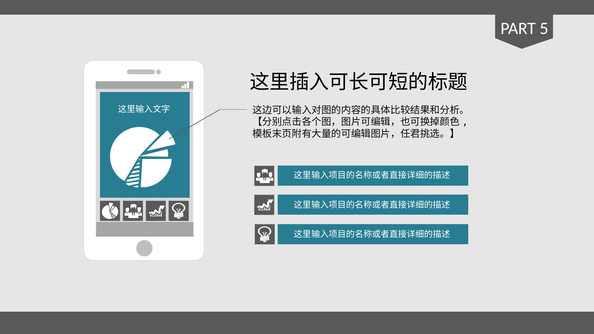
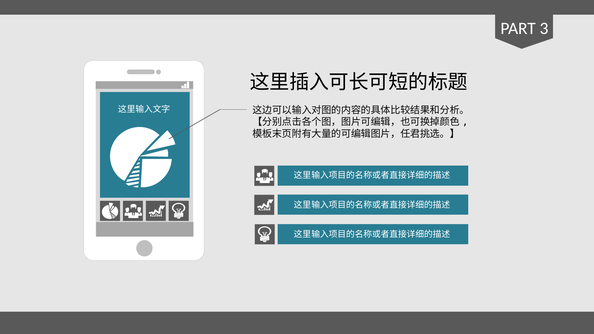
5: 5 -> 3
